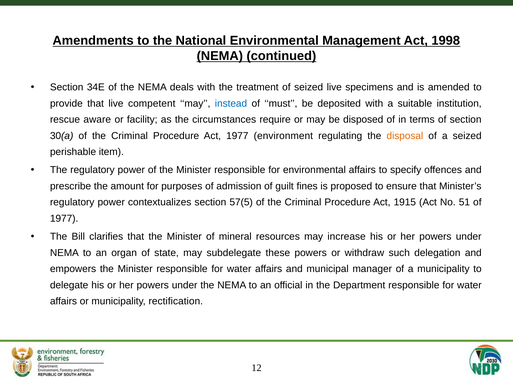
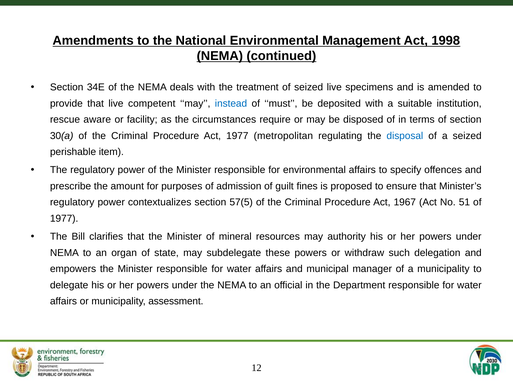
environment: environment -> metropolitan
disposal colour: orange -> blue
1915: 1915 -> 1967
increase: increase -> authority
rectification: rectification -> assessment
